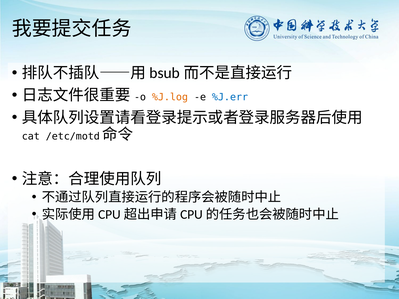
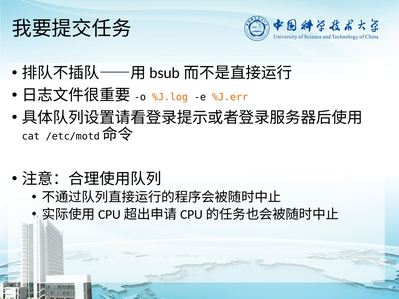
%J.err colour: blue -> orange
